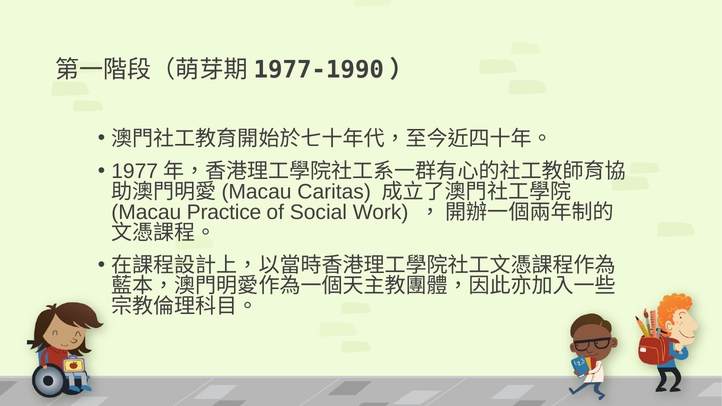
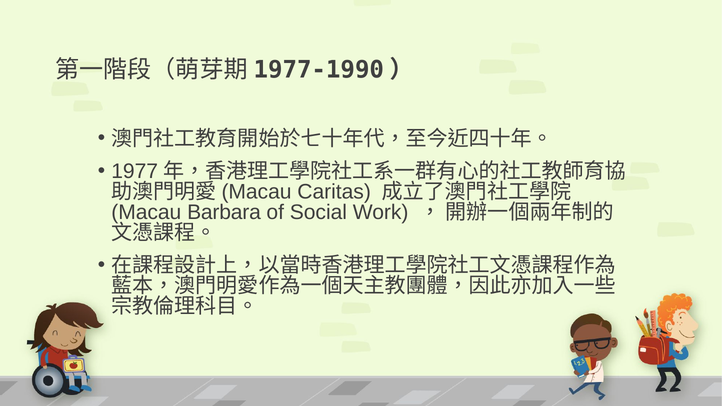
Practice: Practice -> Barbara
